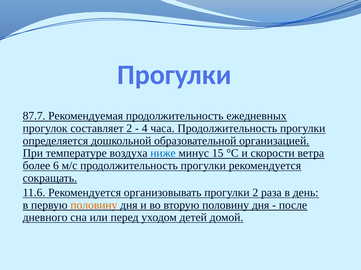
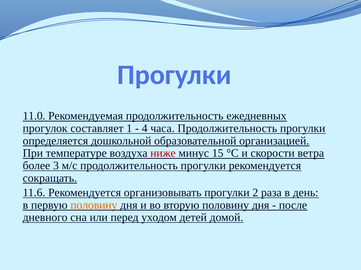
87.7: 87.7 -> 11.0
составляет 2: 2 -> 1
ниже colour: blue -> red
6: 6 -> 3
